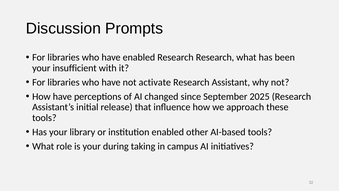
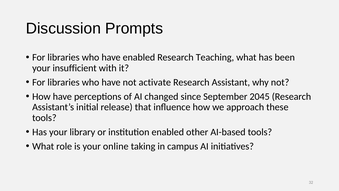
Research Research: Research -> Teaching
2025: 2025 -> 2045
during: during -> online
